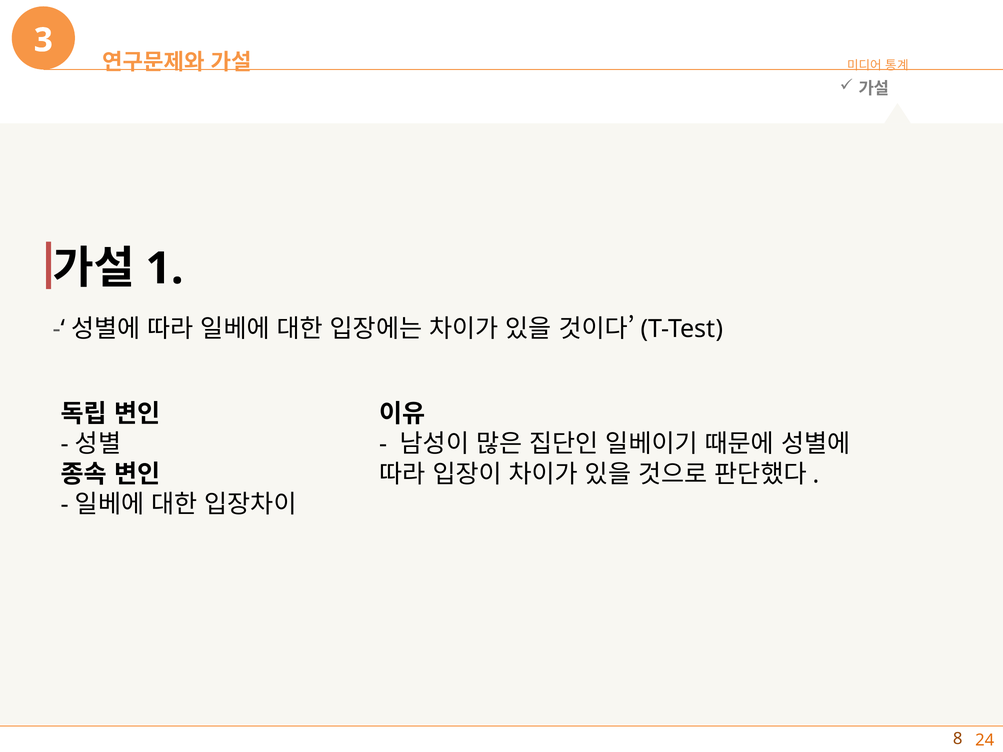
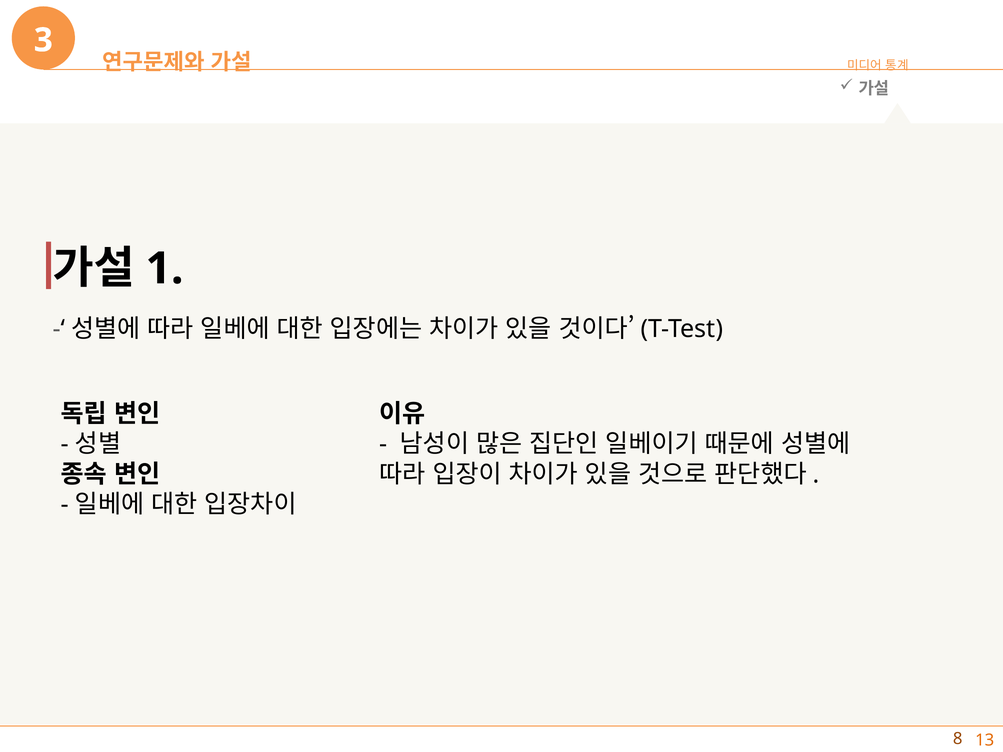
24: 24 -> 13
